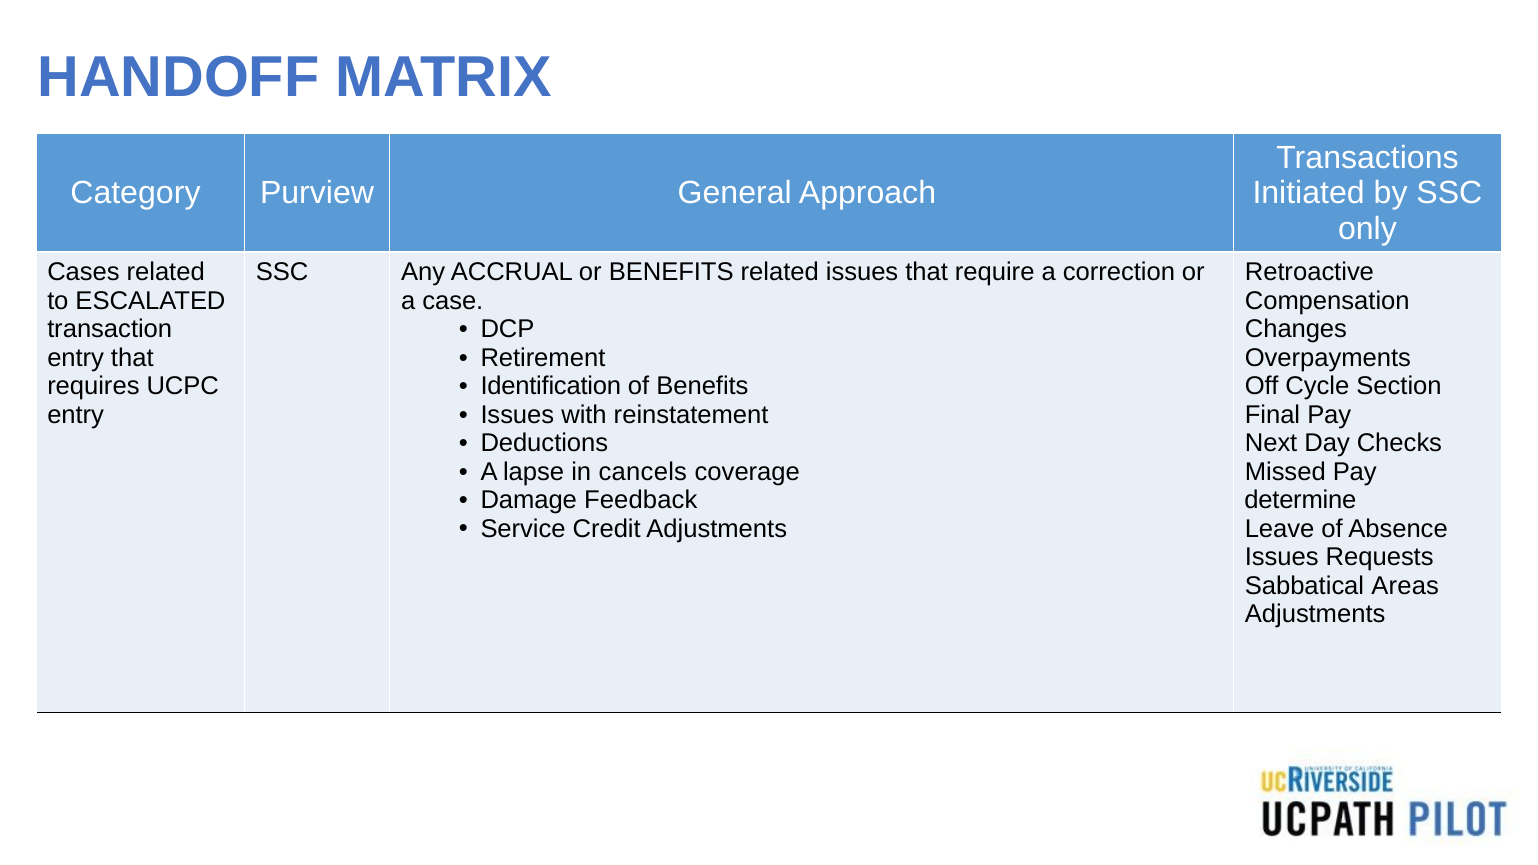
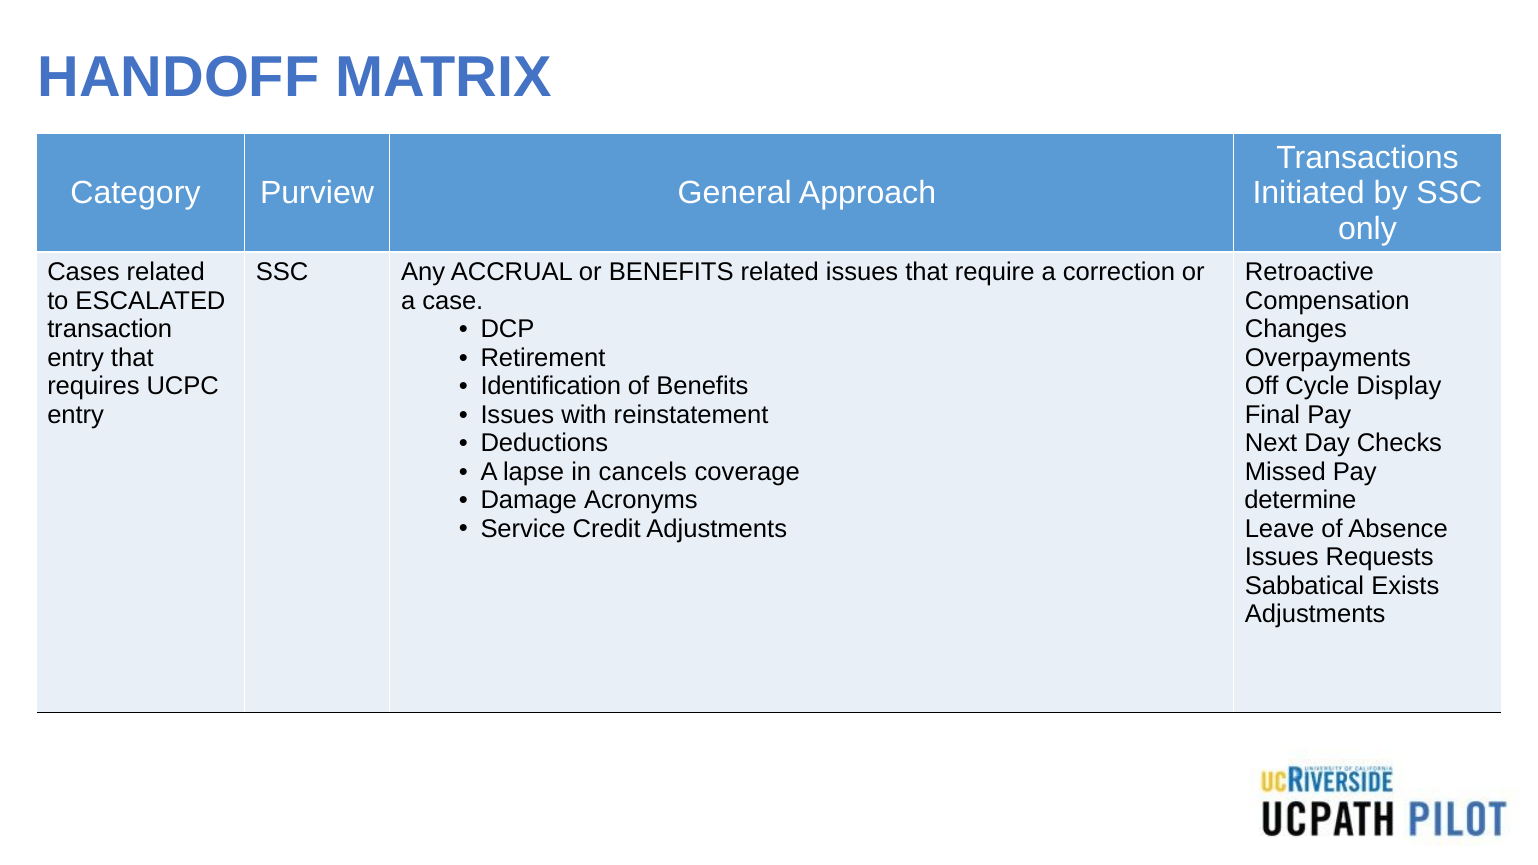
Section: Section -> Display
Feedback: Feedback -> Acronyms
Areas: Areas -> Exists
